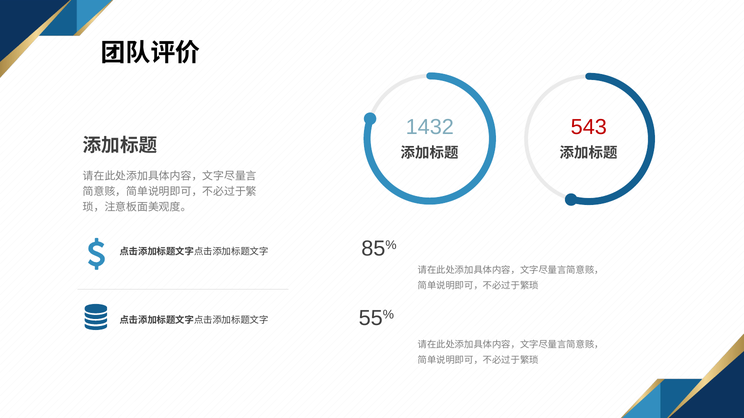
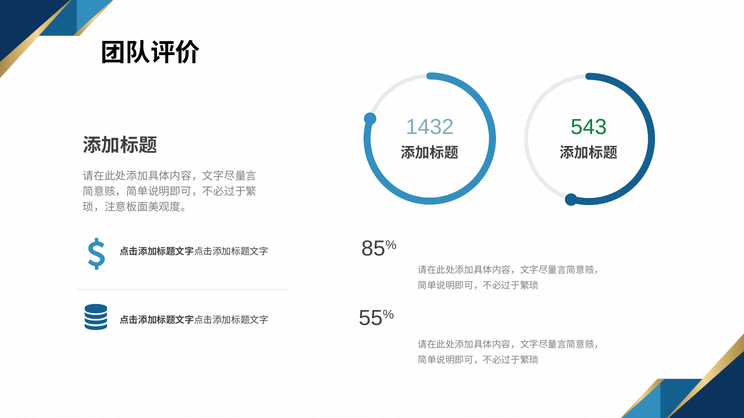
543 colour: red -> green
